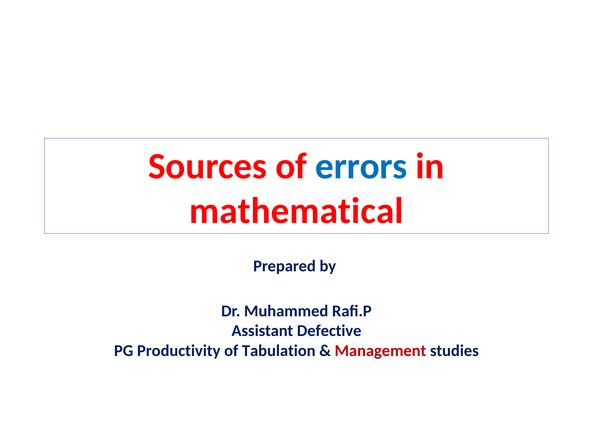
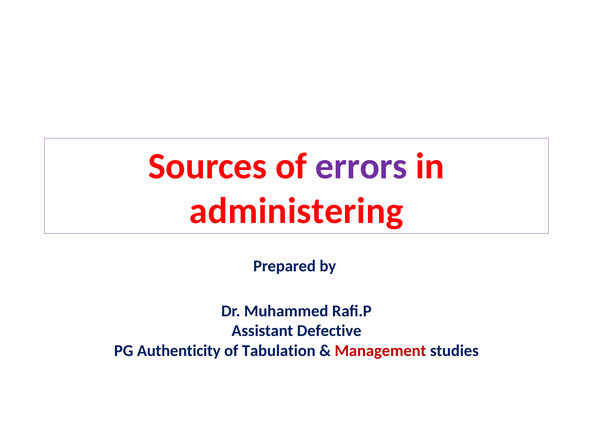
errors colour: blue -> purple
mathematical: mathematical -> administering
Productivity: Productivity -> Authenticity
